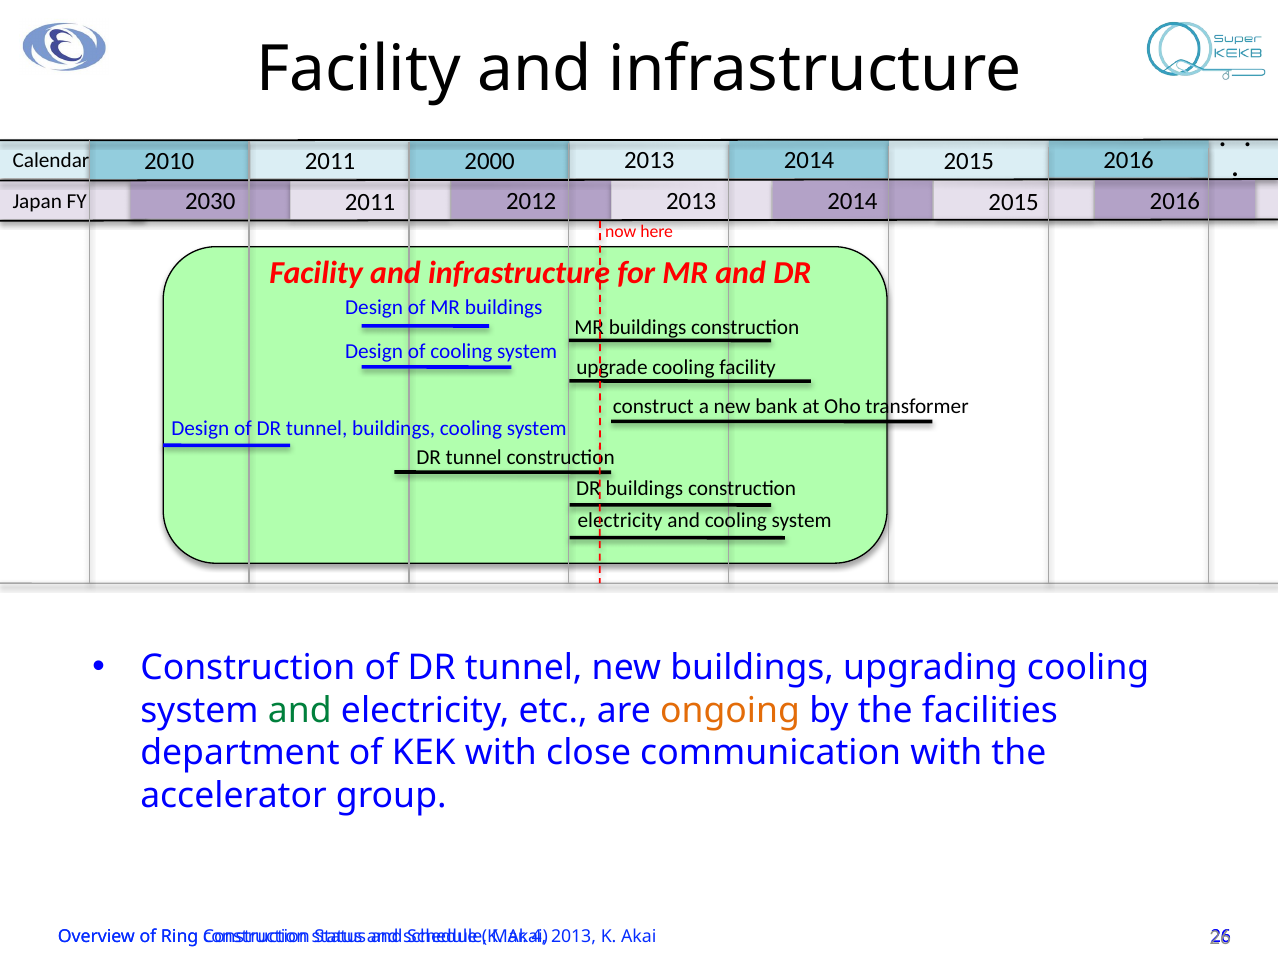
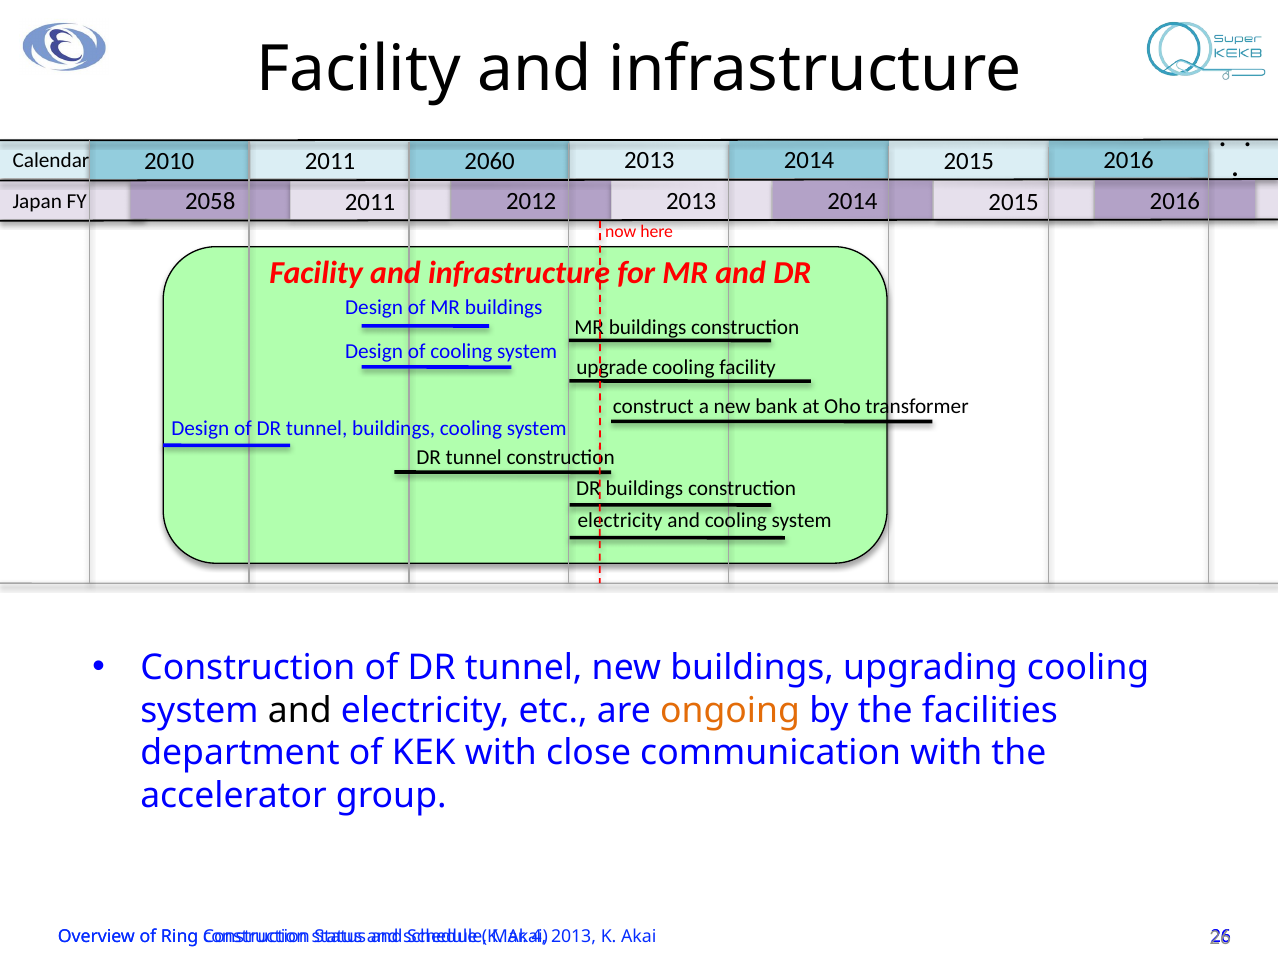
2000: 2000 -> 2060
2030: 2030 -> 2058
and at (300, 711) colour: green -> black
